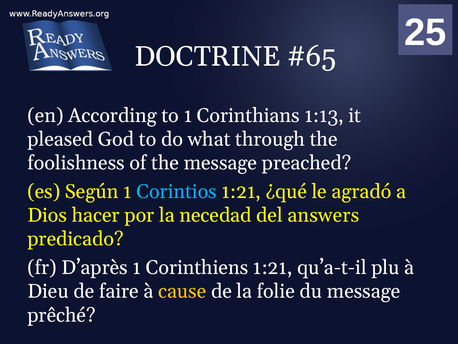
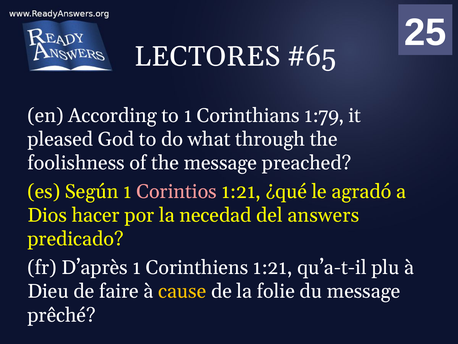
DOCTRINE: DOCTRINE -> LECTORES
1:13: 1:13 -> 1:79
Corintios colour: light blue -> pink
